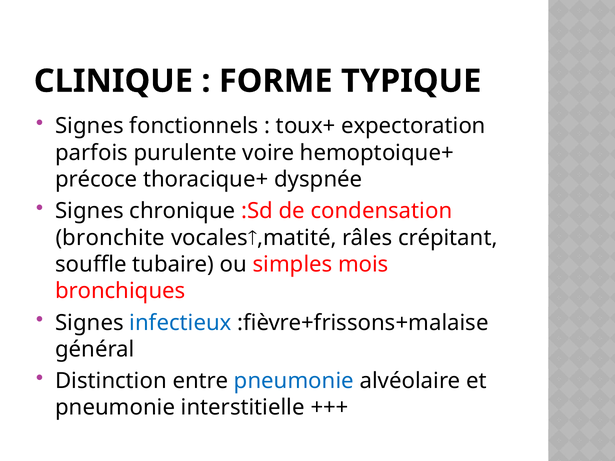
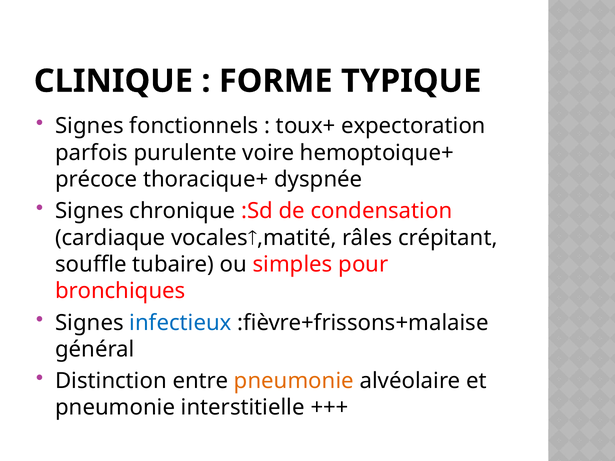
bronchite: bronchite -> cardiaque
mois: mois -> pour
pneumonie at (294, 381) colour: blue -> orange
